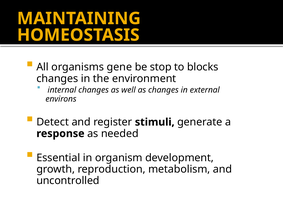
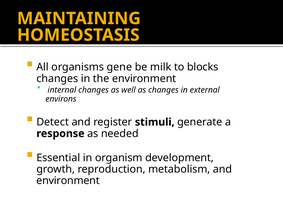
stop: stop -> milk
uncontrolled at (68, 181): uncontrolled -> environment
